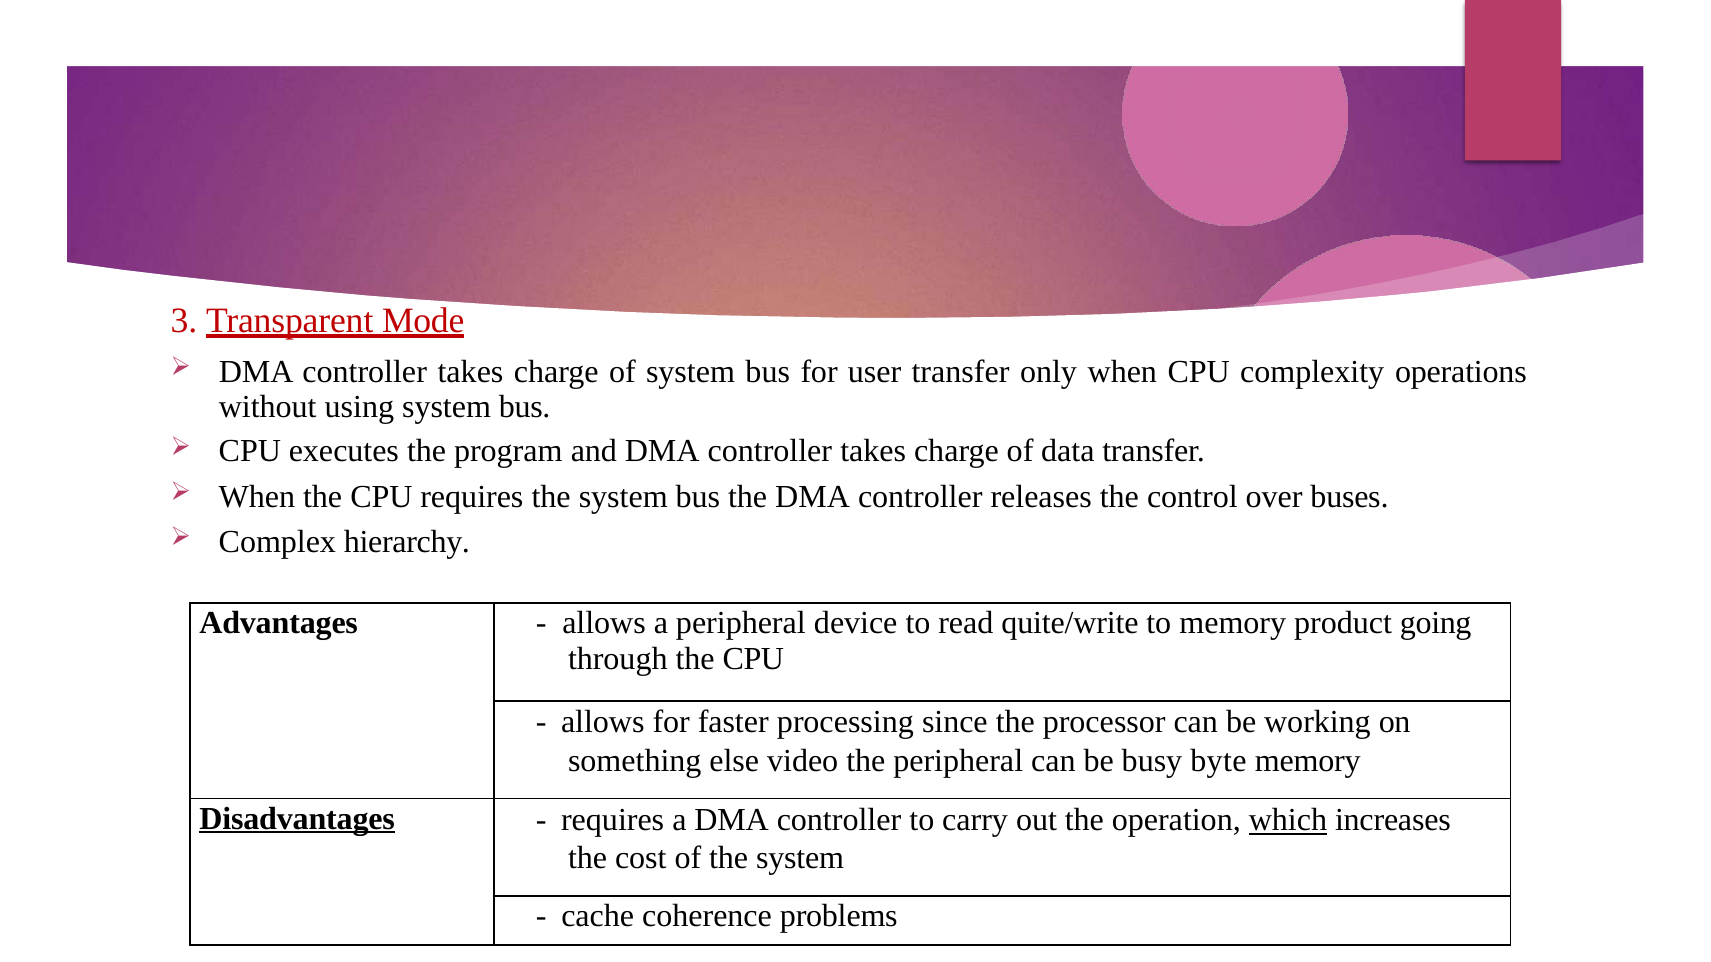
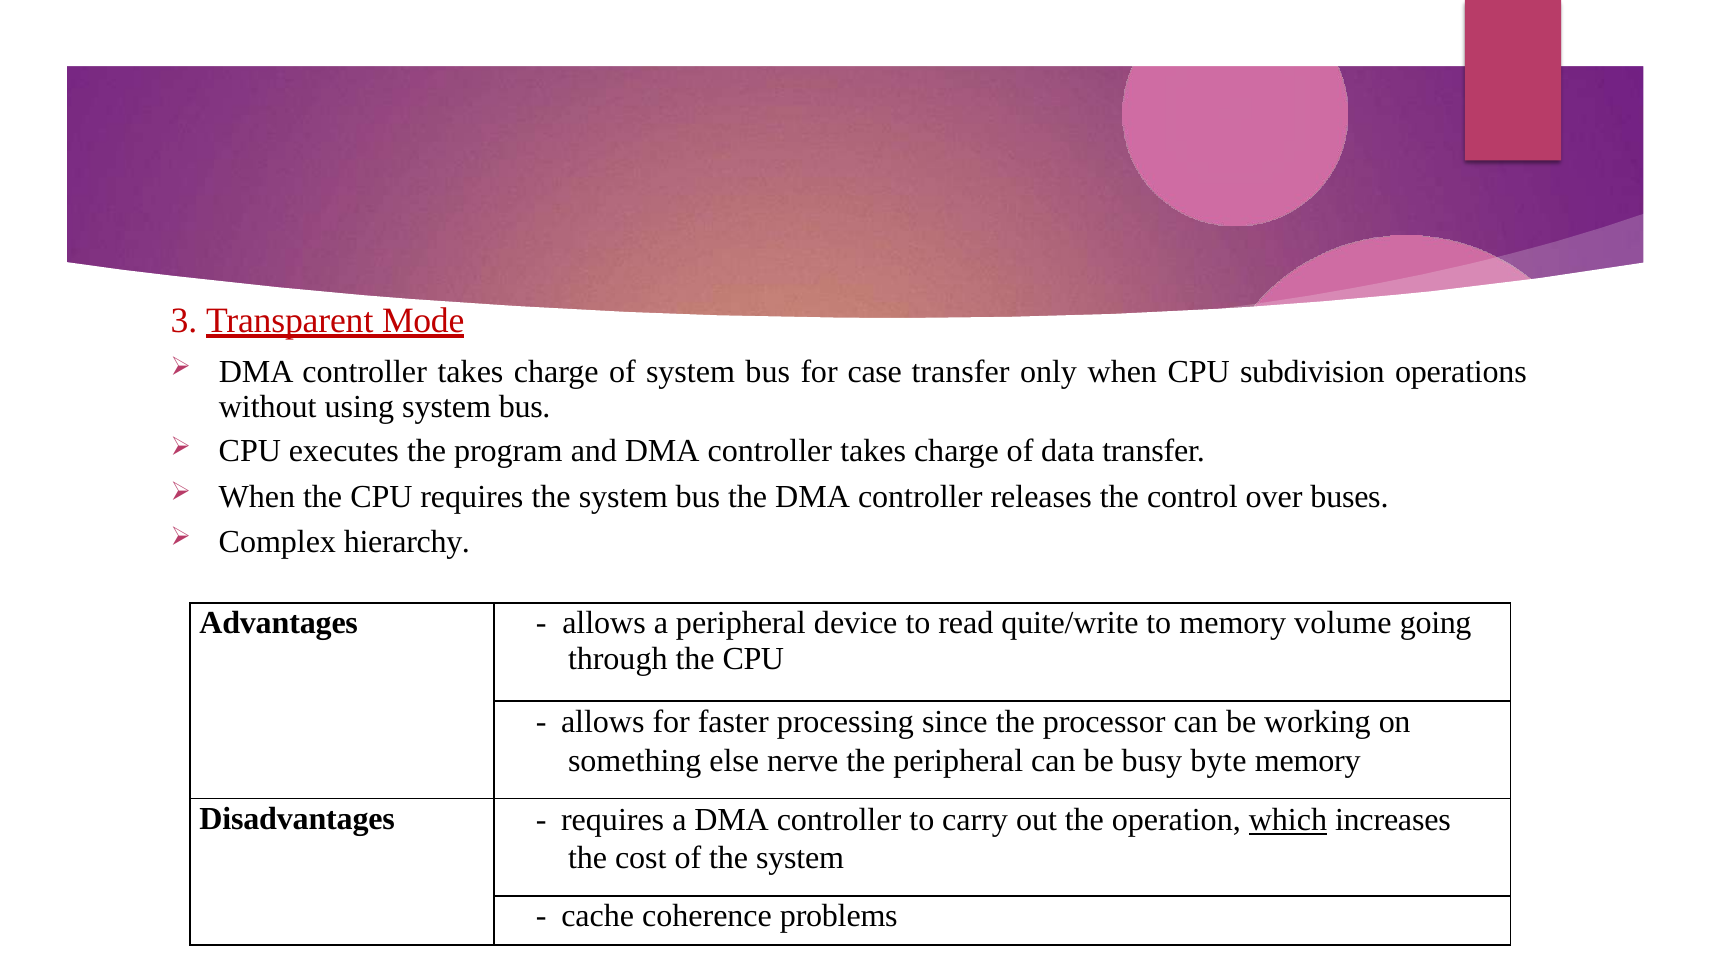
user: user -> case
complexity: complexity -> subdivision
product: product -> volume
video: video -> nerve
Disadvantages underline: present -> none
